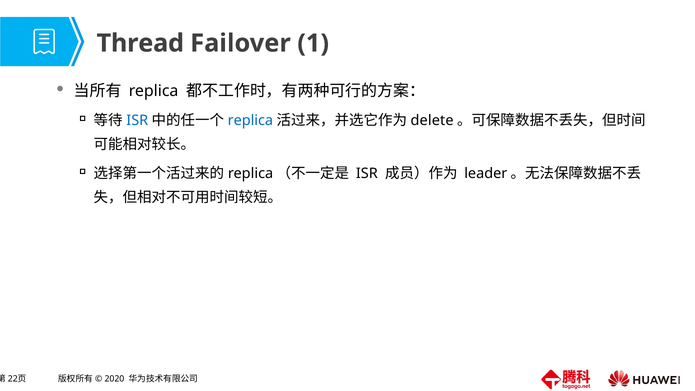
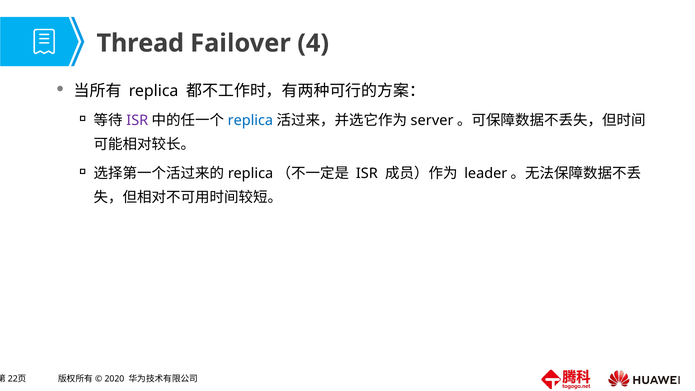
1: 1 -> 4
ISR at (137, 120) colour: blue -> purple
delete: delete -> server
